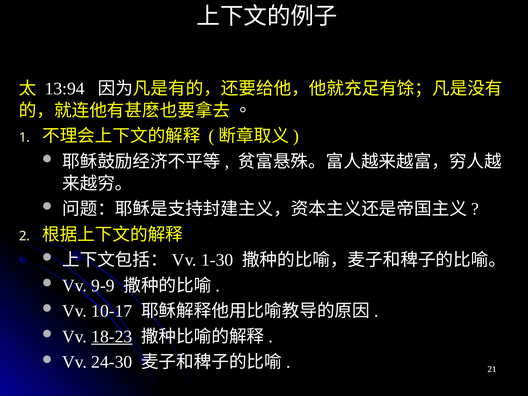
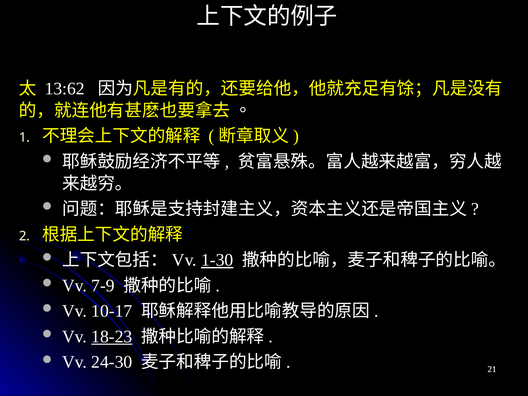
13:94: 13:94 -> 13:62
1-30 underline: none -> present
9-9: 9-9 -> 7-9
